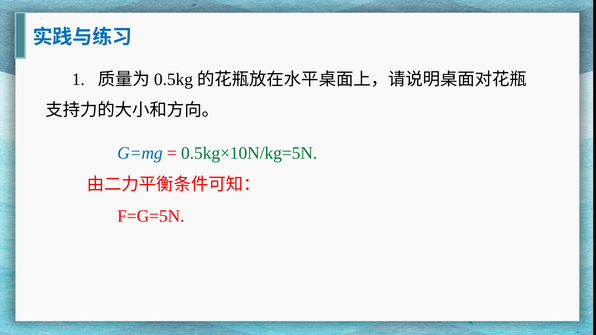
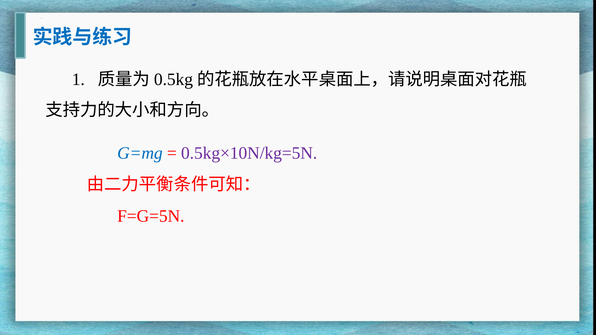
0.5kg×10N/kg=5N colour: green -> purple
